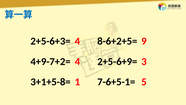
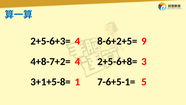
4+9-7+2=: 4+9-7+2= -> 4+8-7+2=
2+5-6+9=: 2+5-6+9= -> 2+5-6+8=
